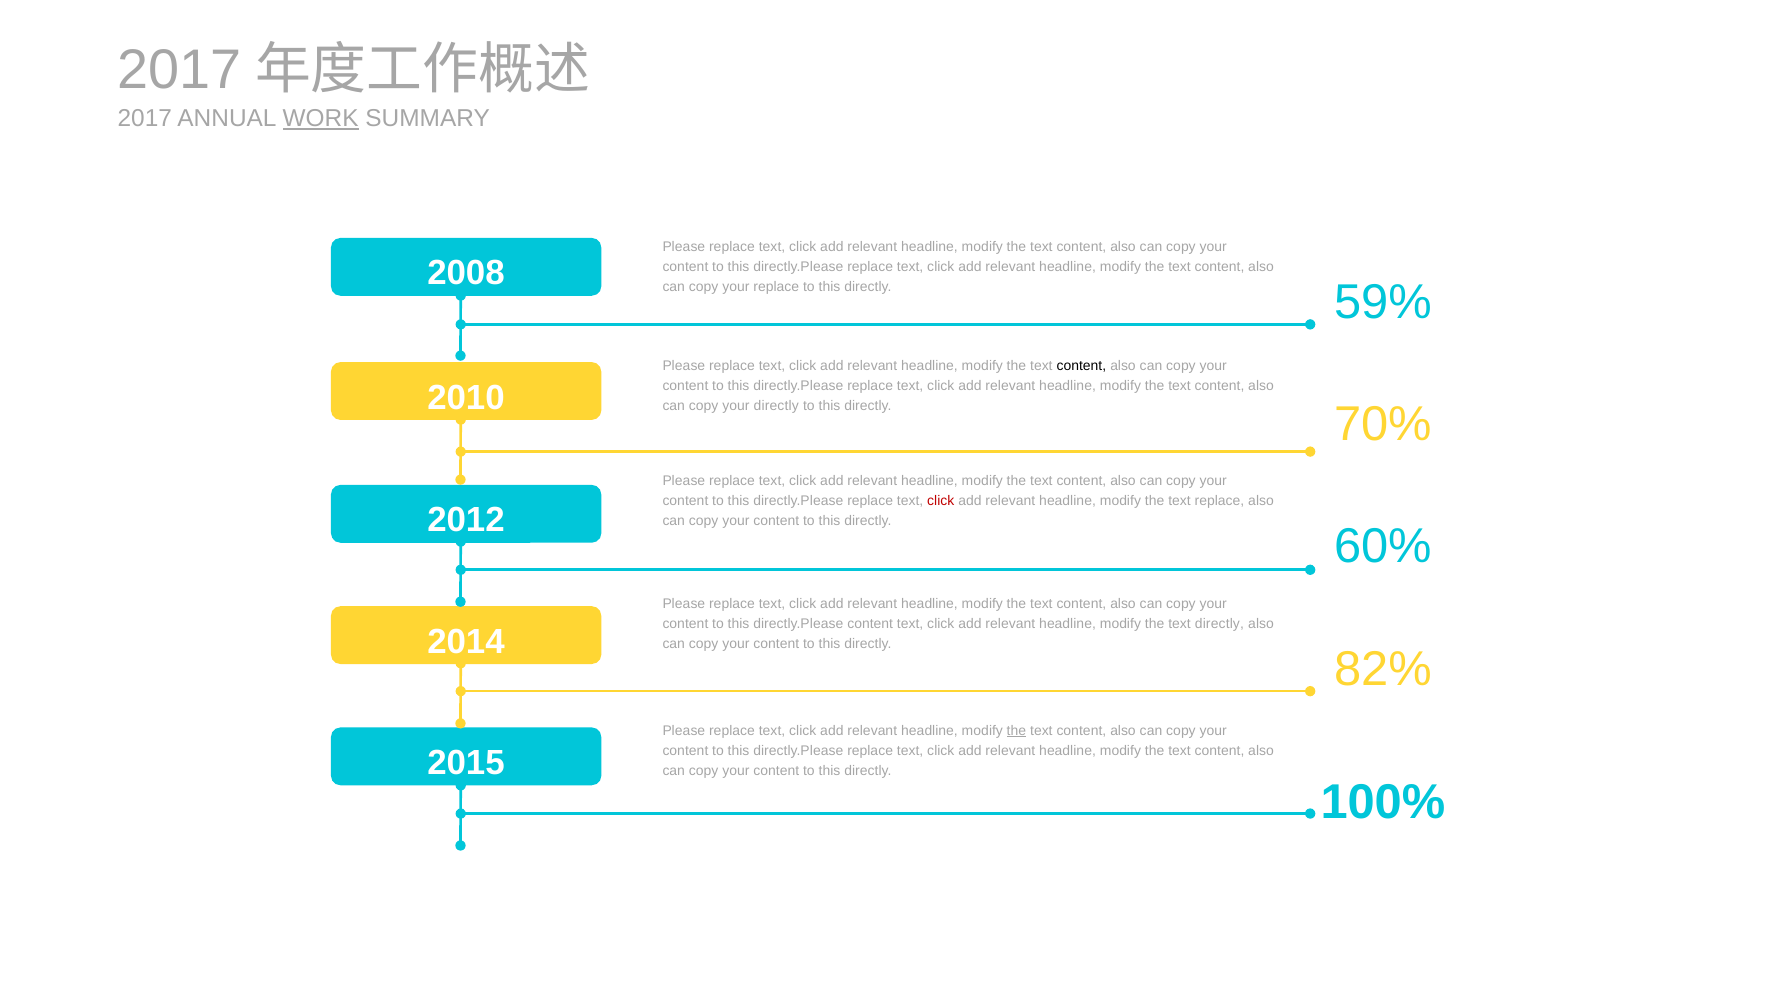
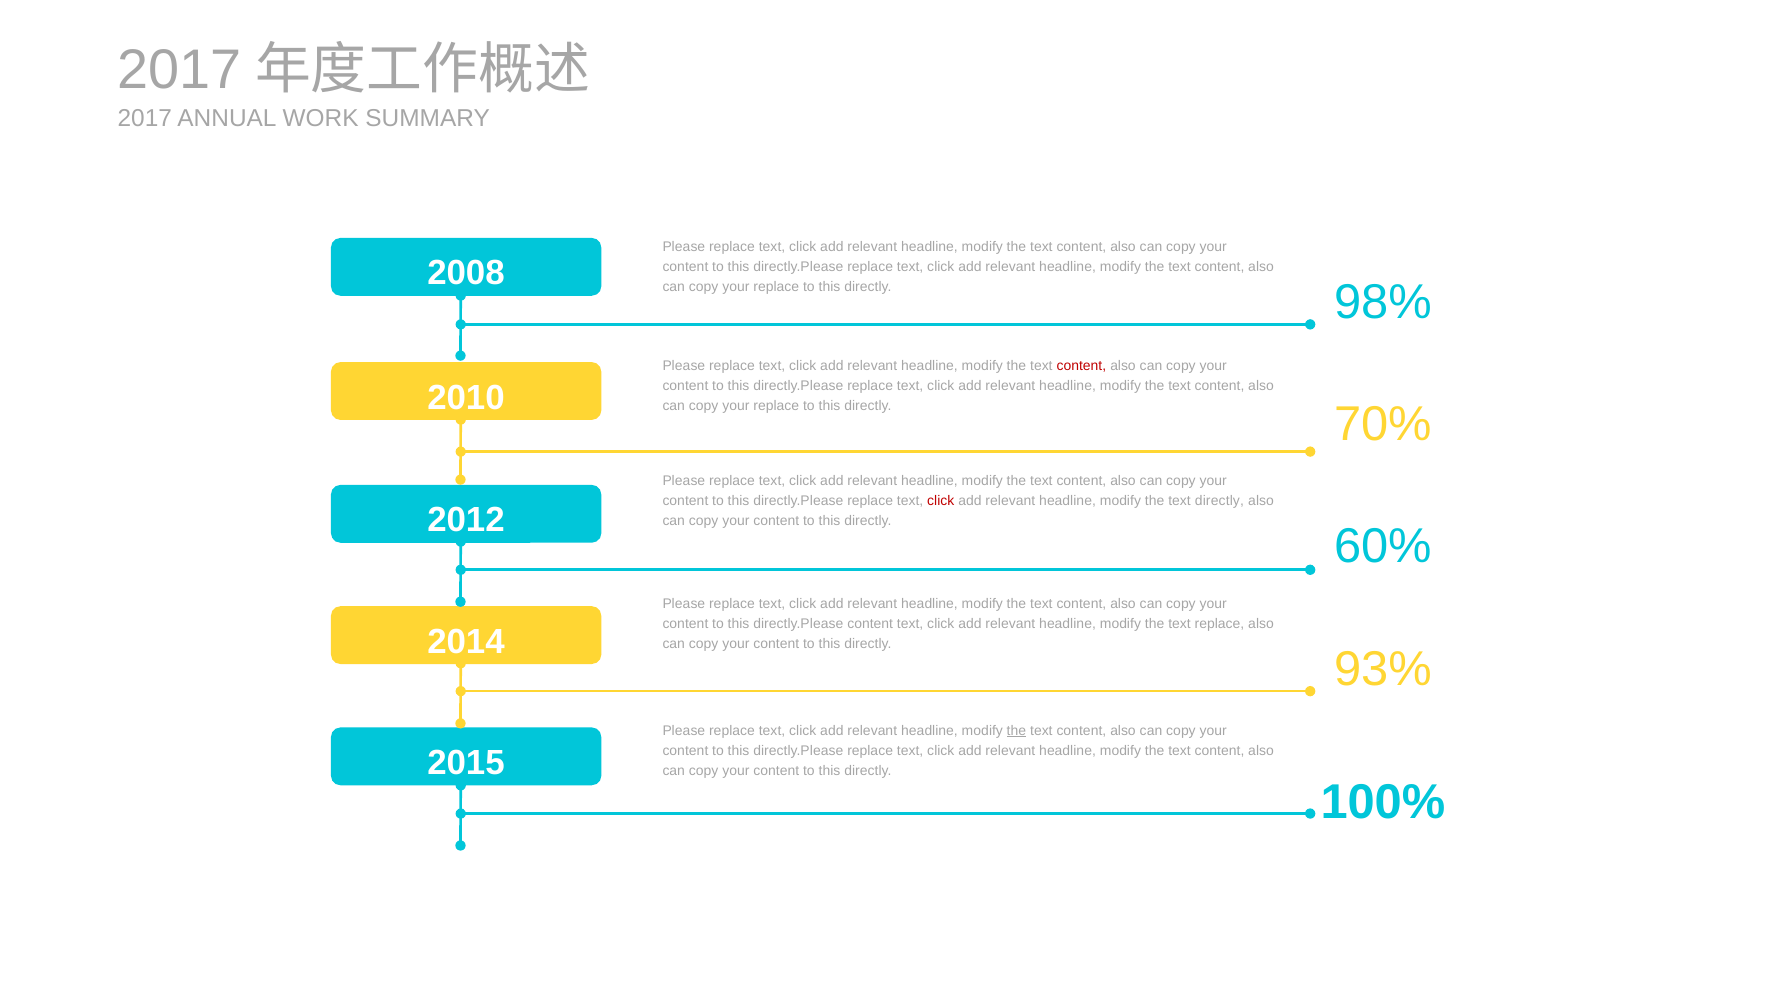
WORK underline: present -> none
59%: 59% -> 98%
content at (1081, 366) colour: black -> red
directly at (776, 406): directly -> replace
text replace: replace -> directly
text directly: directly -> replace
82%: 82% -> 93%
